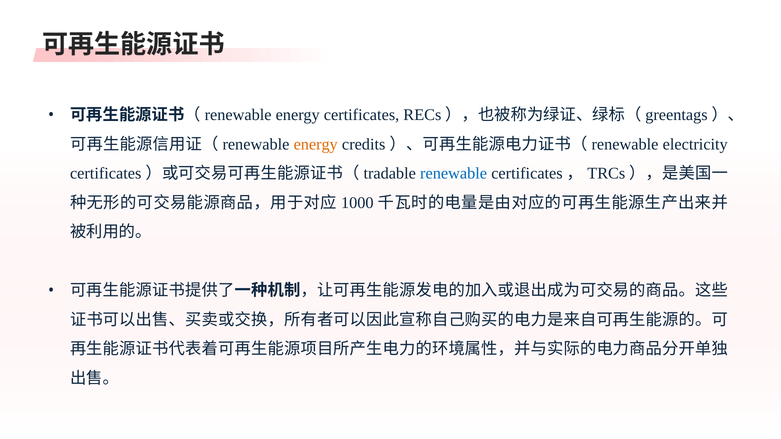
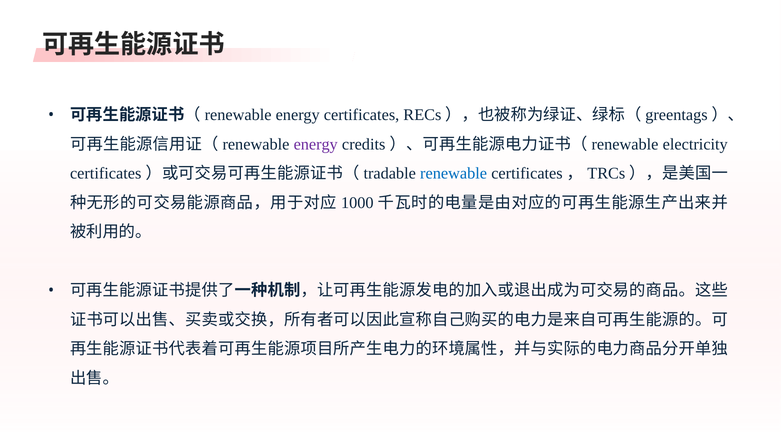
energy at (316, 144) colour: orange -> purple
